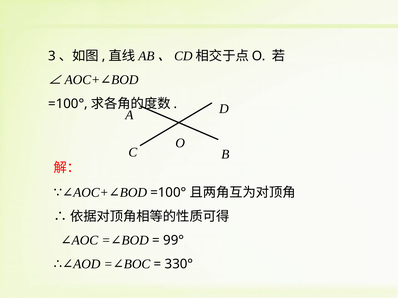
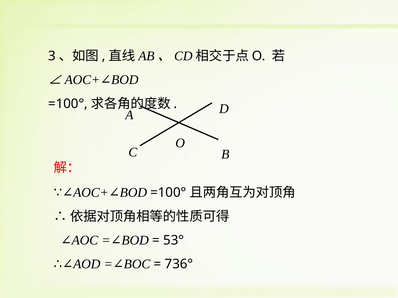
99°: 99° -> 53°
330°: 330° -> 736°
